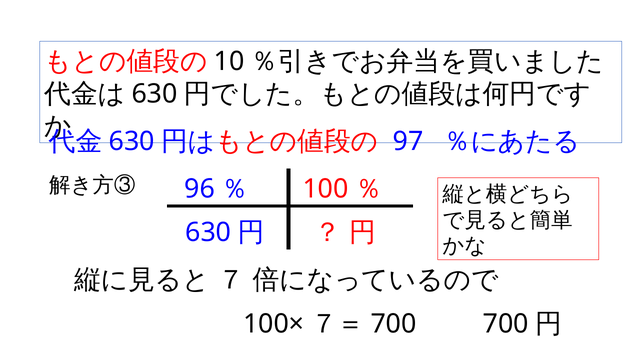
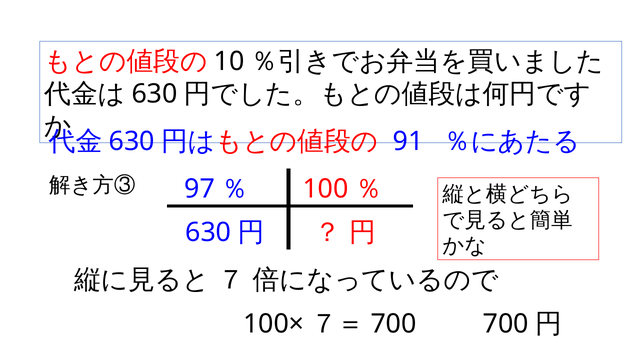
97: 97 -> 91
96: 96 -> 97
